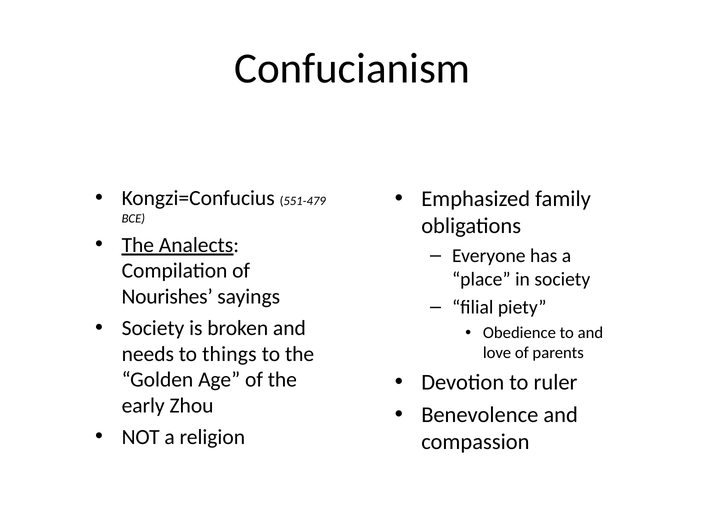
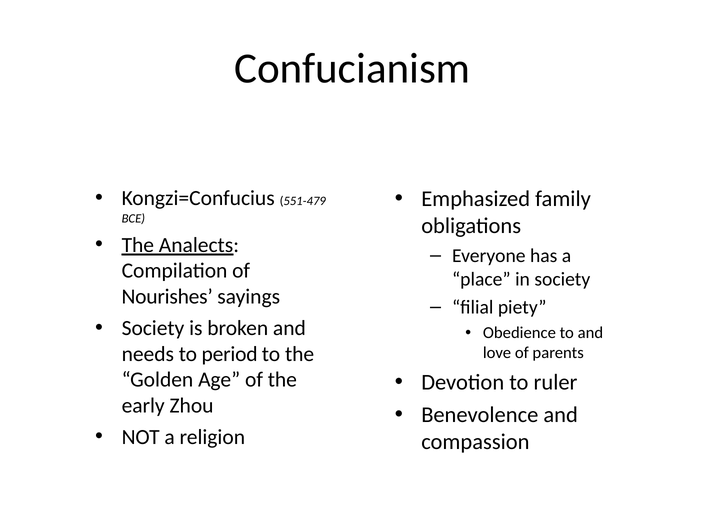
things: things -> period
